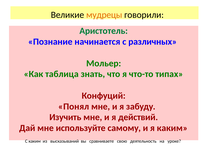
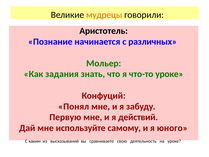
Аристотель colour: green -> black
таблица: таблица -> задания
что-то типах: типах -> уроке
Изучить: Изучить -> Первую
я каким: каким -> юного
